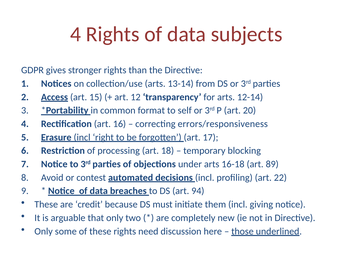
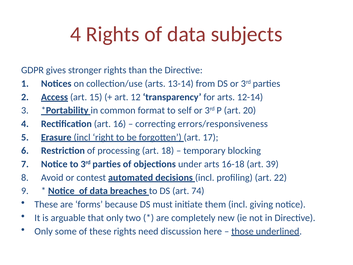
89: 89 -> 39
94: 94 -> 74
credit: credit -> forms
